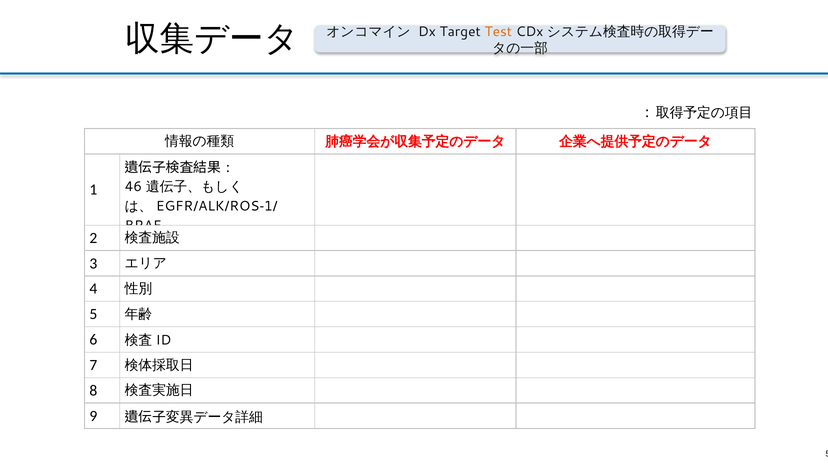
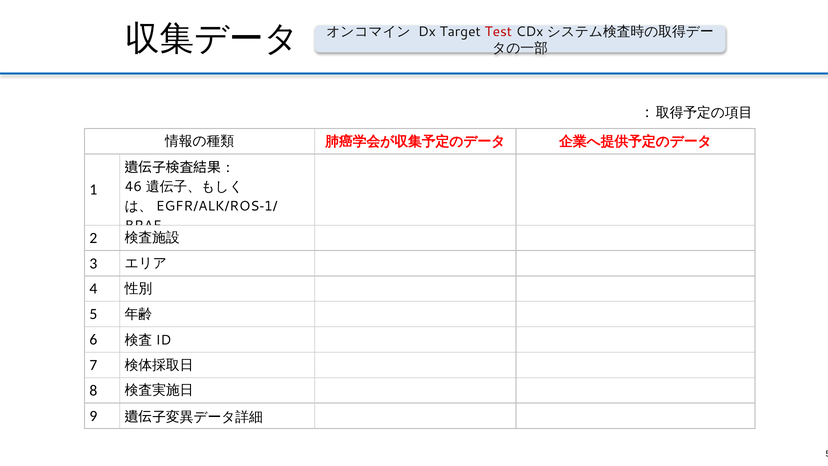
Test colour: orange -> red
